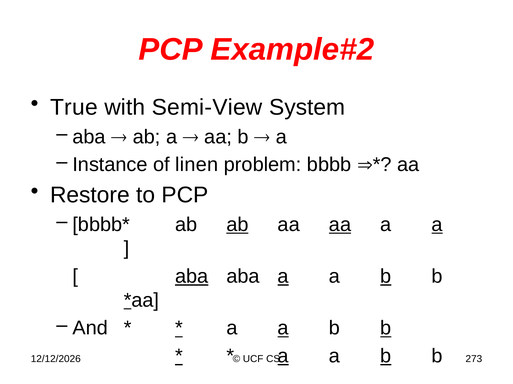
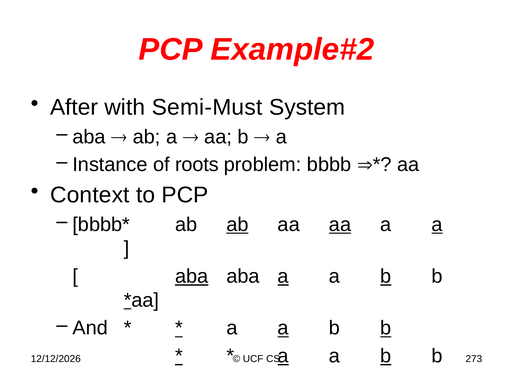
True: True -> After
Semi-View: Semi-View -> Semi-Must
linen: linen -> roots
Restore: Restore -> Context
